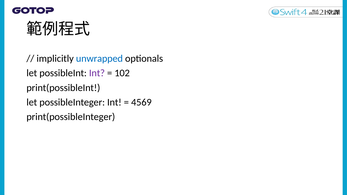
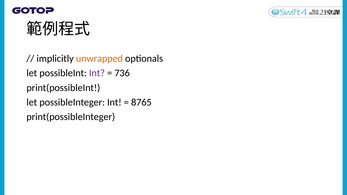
unwrapped colour: blue -> orange
102: 102 -> 736
4569: 4569 -> 8765
